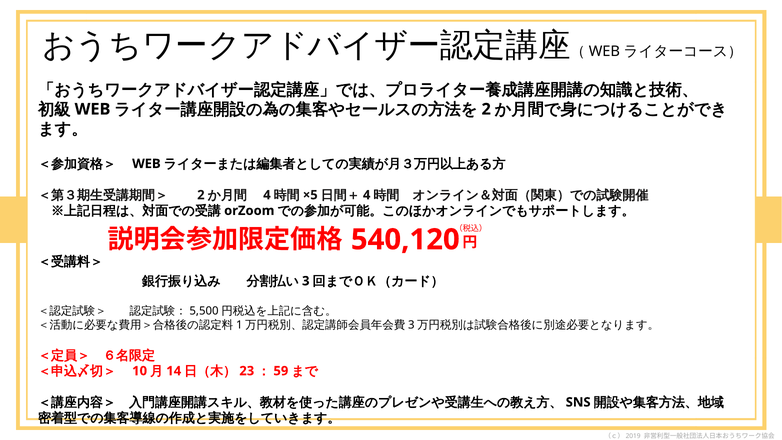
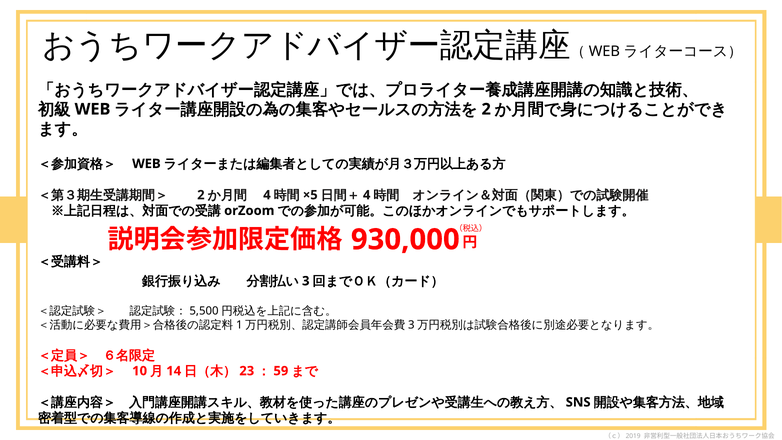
540,120: 540,120 -> 930,000
